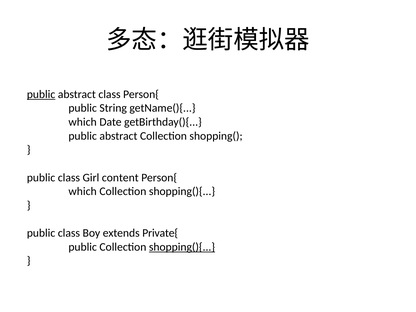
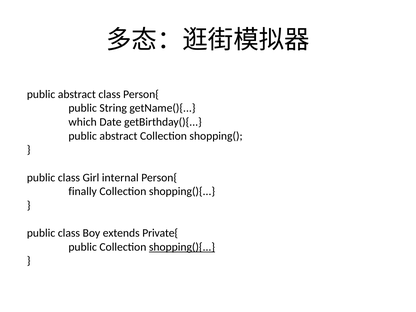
public at (41, 94) underline: present -> none
content: content -> internal
which at (83, 191): which -> finally
